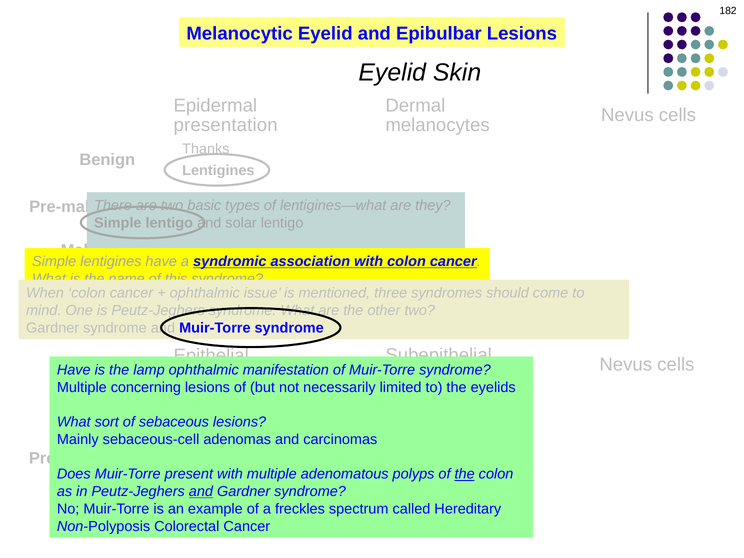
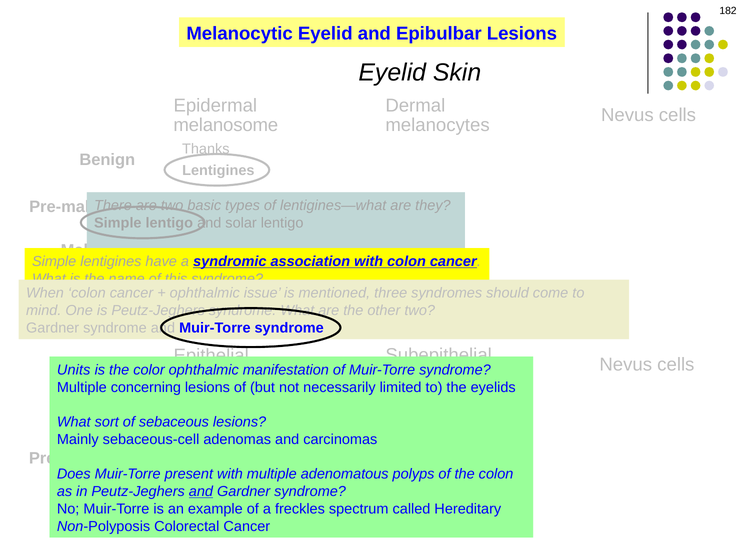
presentation: presentation -> melanosome
Have at (74, 370): Have -> Units
lamp: lamp -> color
the at (465, 474) underline: present -> none
